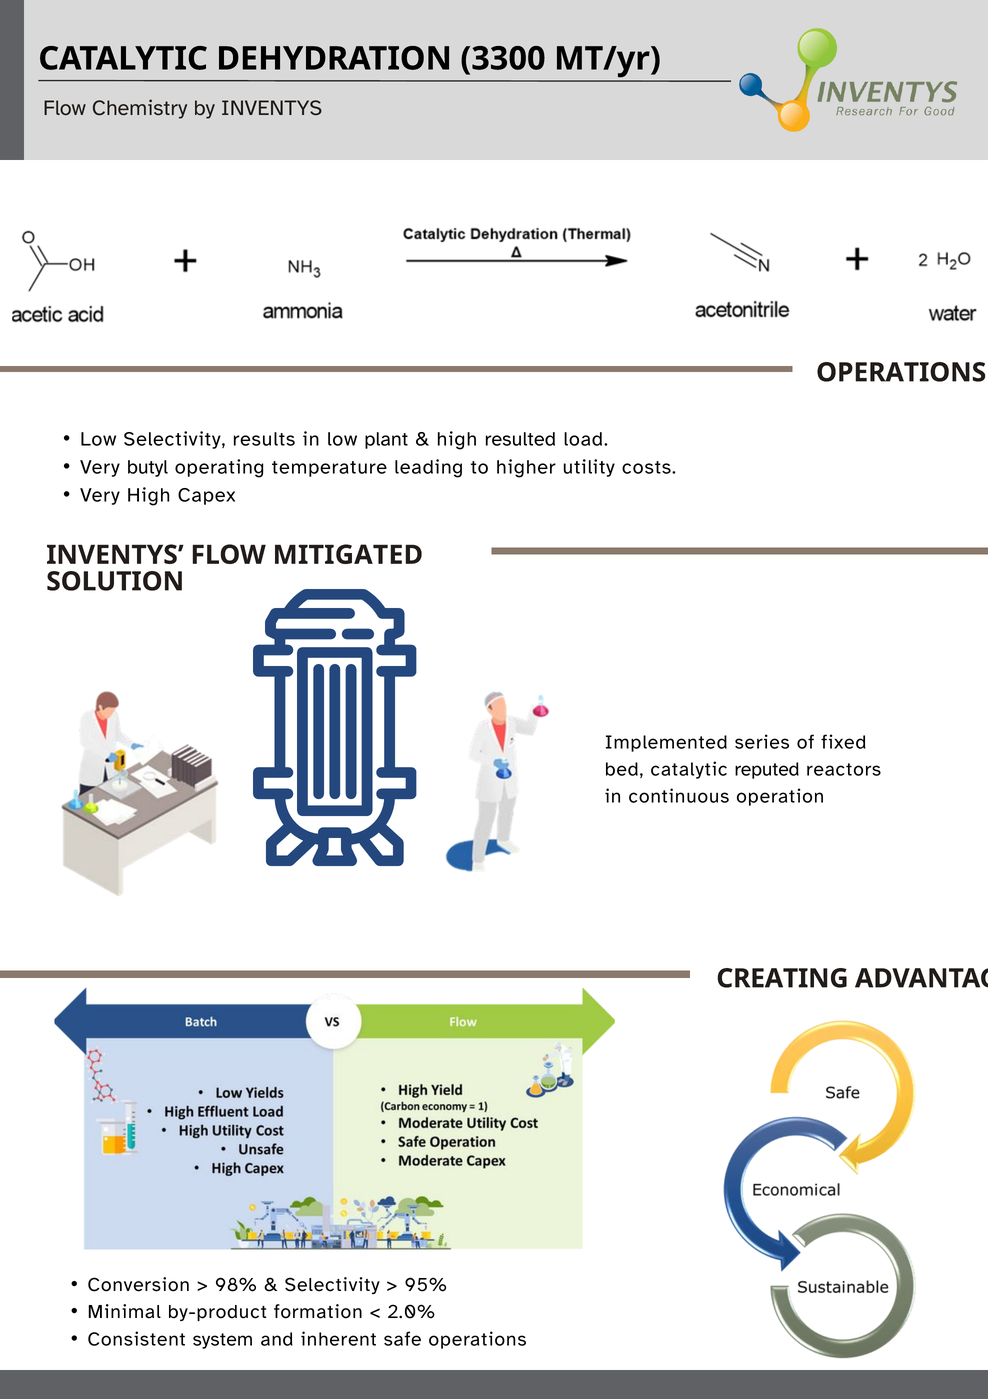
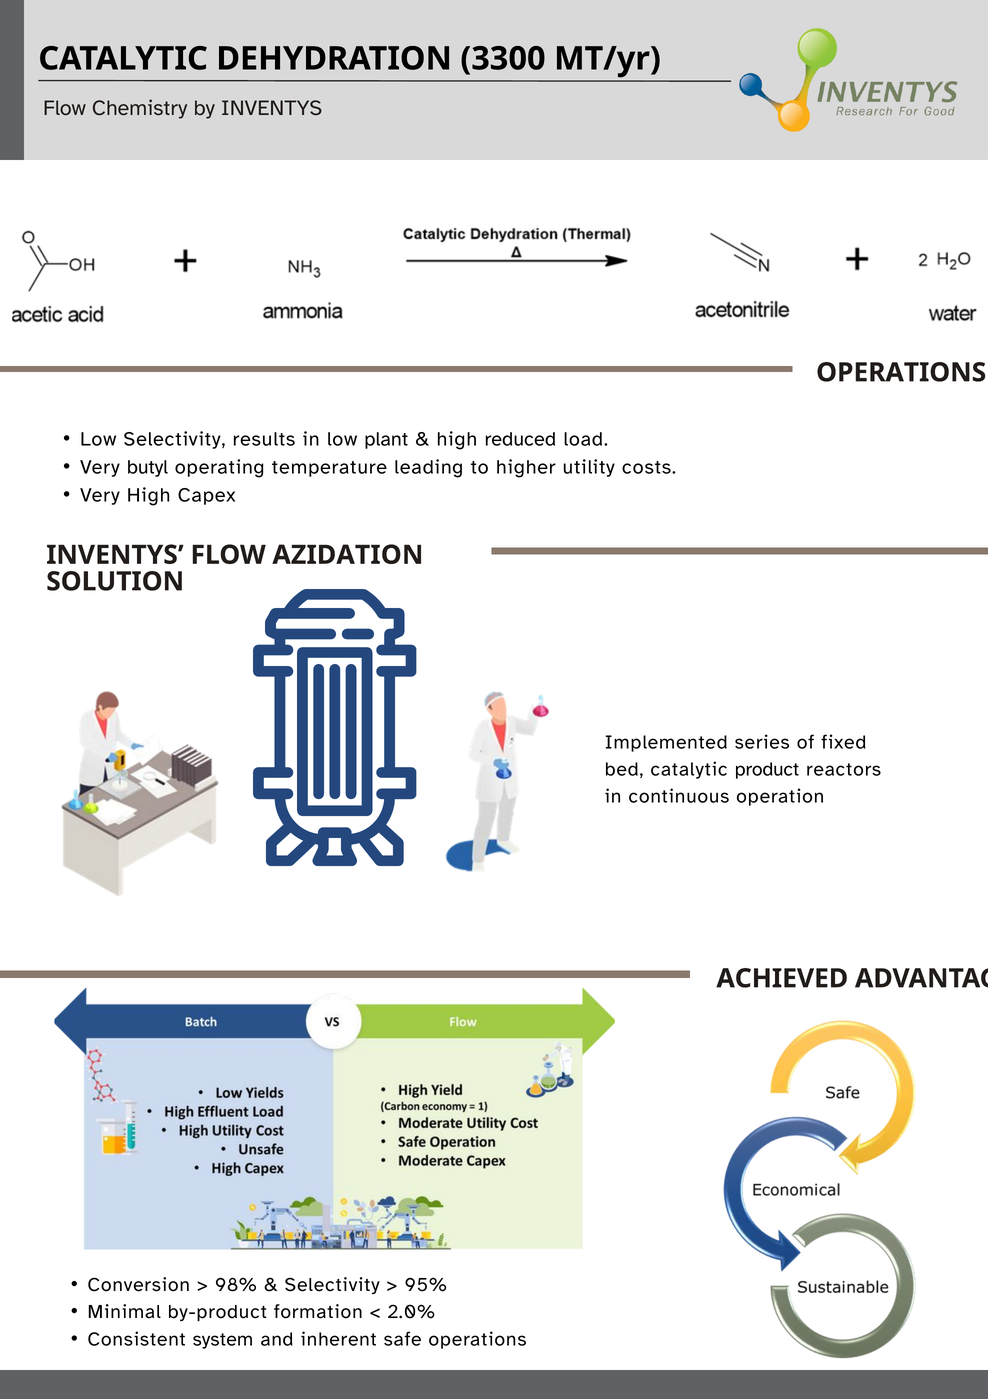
resulted: resulted -> reduced
MITIGATED: MITIGATED -> AZIDATION
reputed: reputed -> product
CREATING: CREATING -> ACHIEVED
